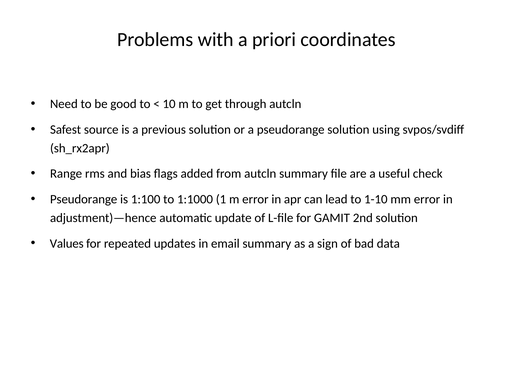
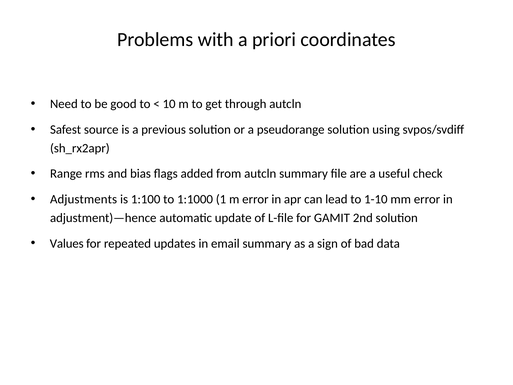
Pseudorange at (84, 199): Pseudorange -> Adjustments
